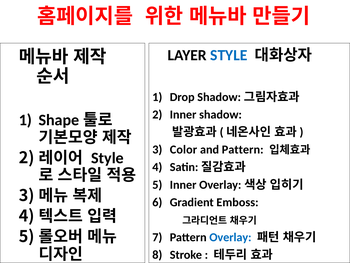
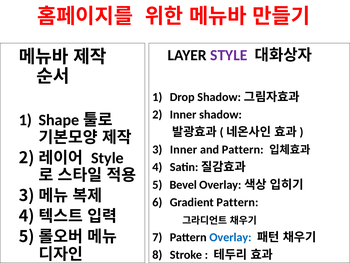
STYLE at (229, 55) colour: blue -> purple
Color at (183, 149): Color -> Inner
Inner at (183, 184): Inner -> Bevel
Gradient Emboss: Emboss -> Pattern
